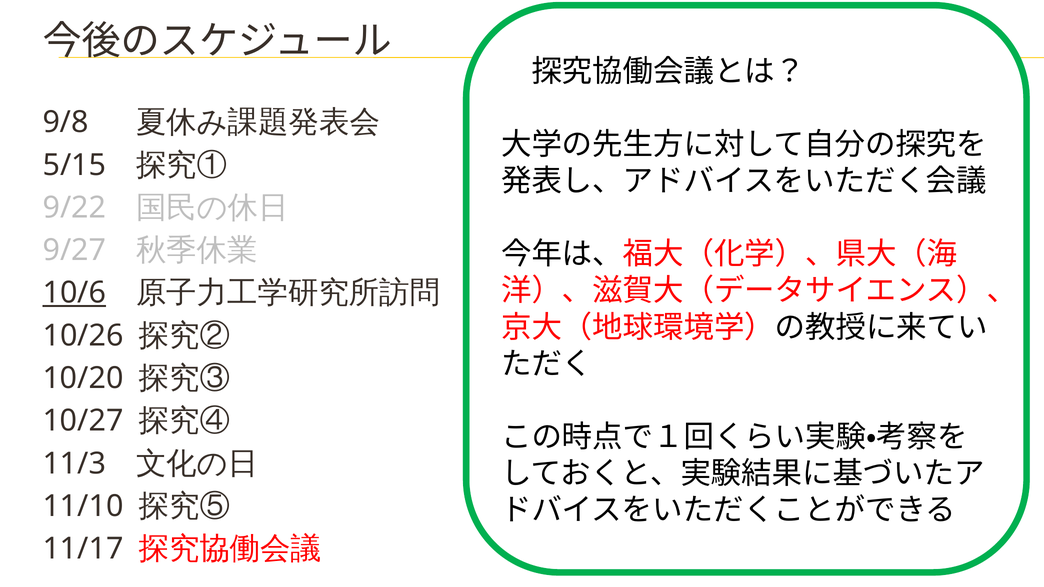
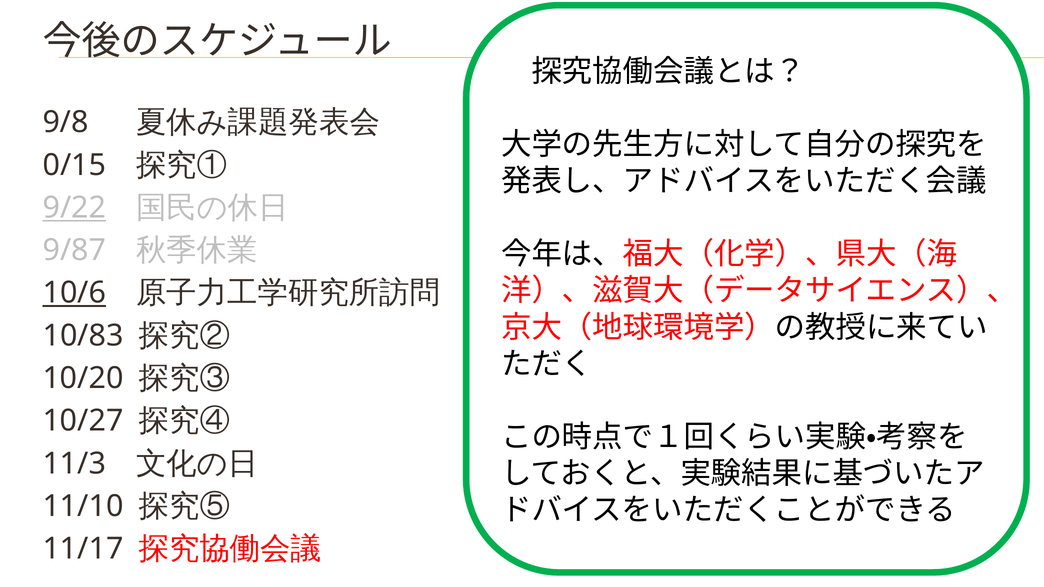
5/15: 5/15 -> 0/15
9/22 underline: none -> present
9/27: 9/27 -> 9/87
10/26: 10/26 -> 10/83
